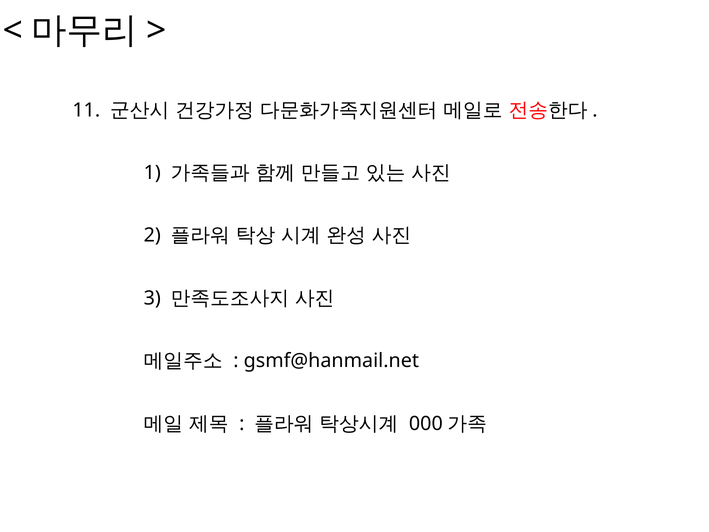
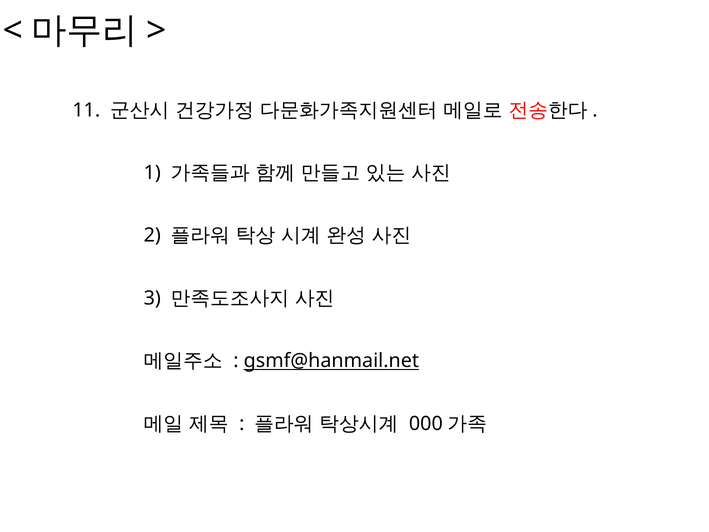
gsmf@hanmail.net underline: none -> present
